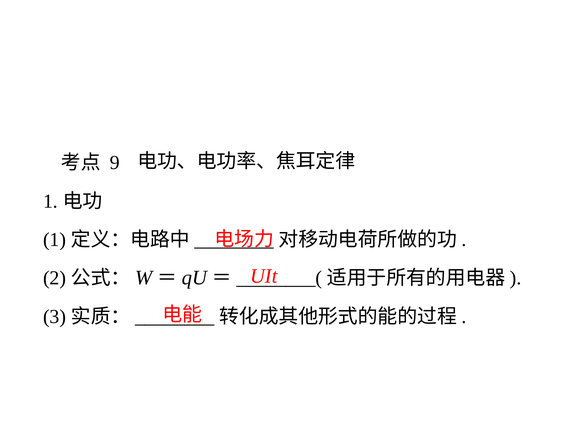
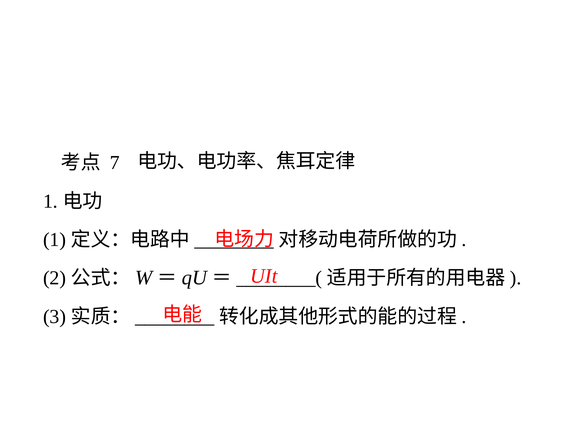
9: 9 -> 7
